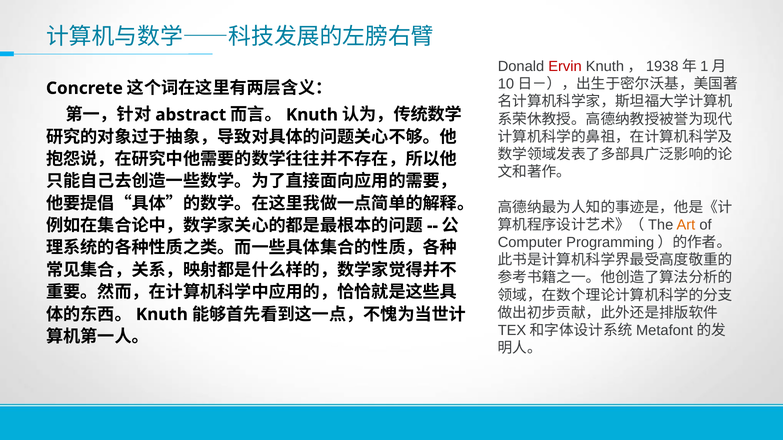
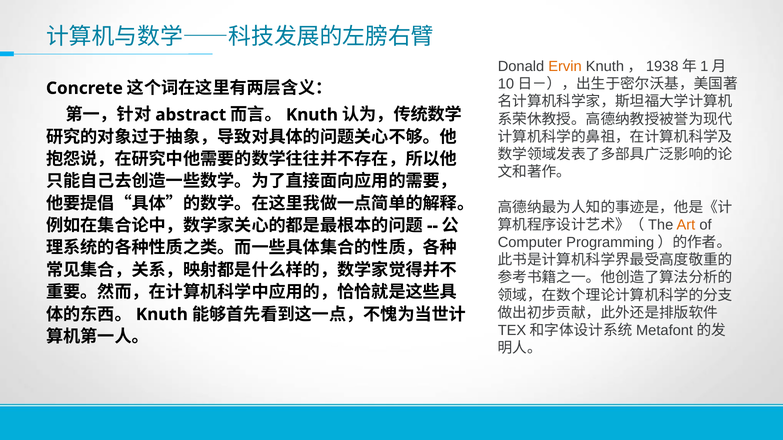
Ervin colour: red -> orange
